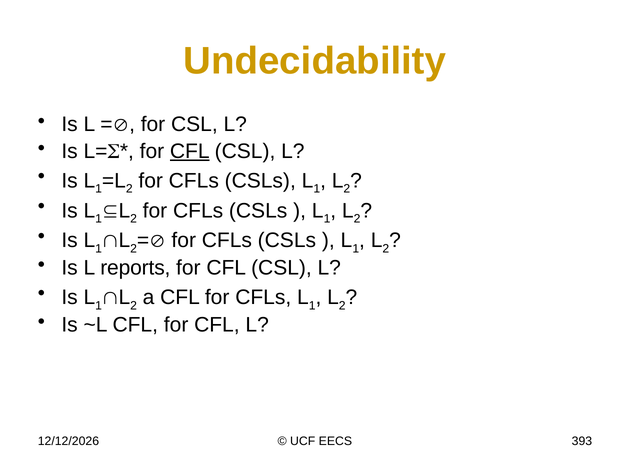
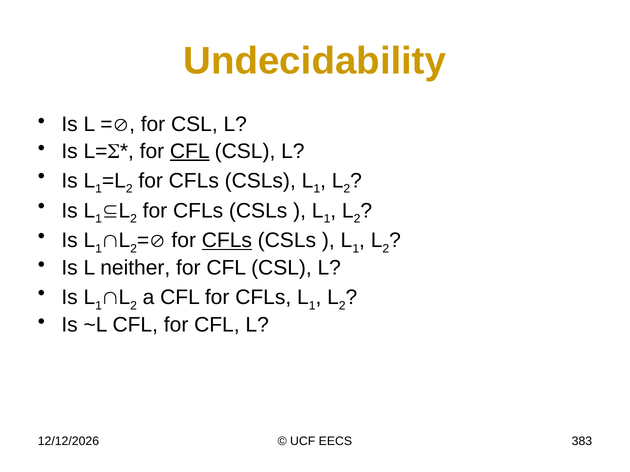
CFLs at (227, 241) underline: none -> present
reports: reports -> neither
393: 393 -> 383
